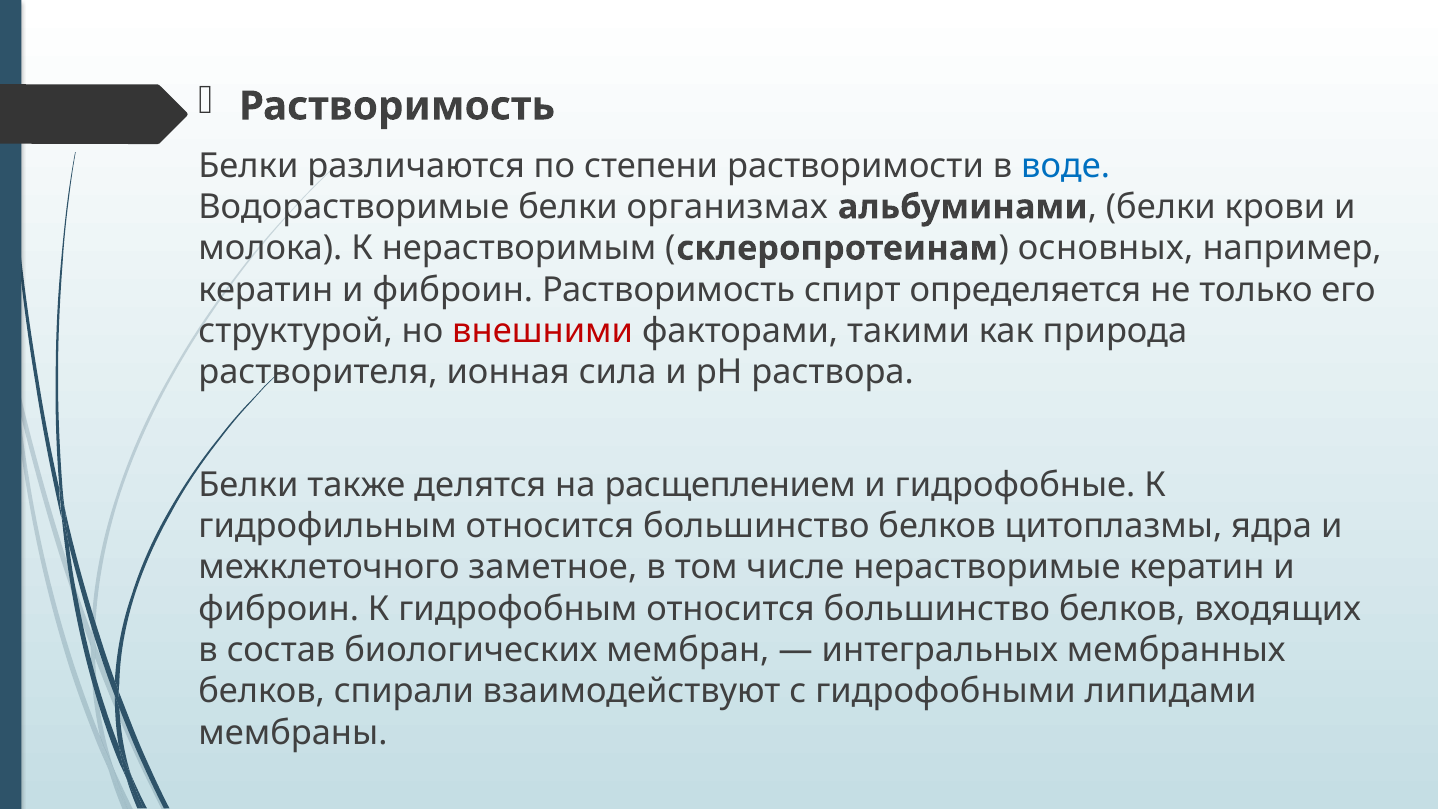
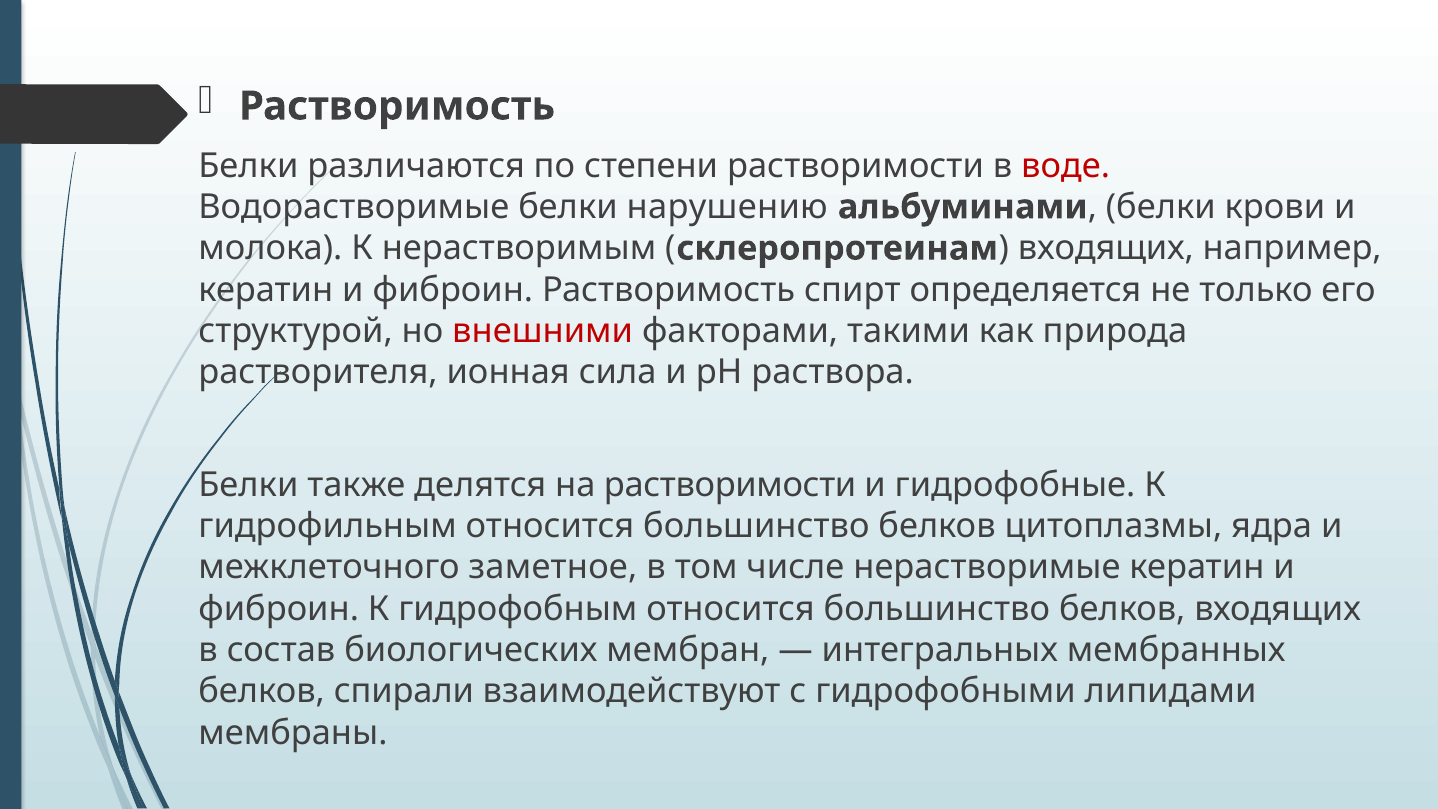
воде colour: blue -> red
организмах: организмах -> нарушению
основных at (1106, 248): основных -> входящих
на расщеплением: расщеплением -> растворимости
